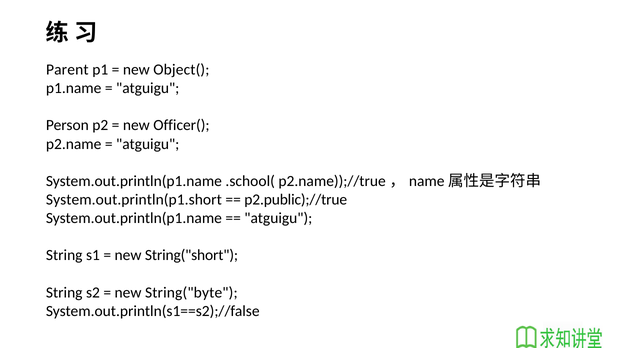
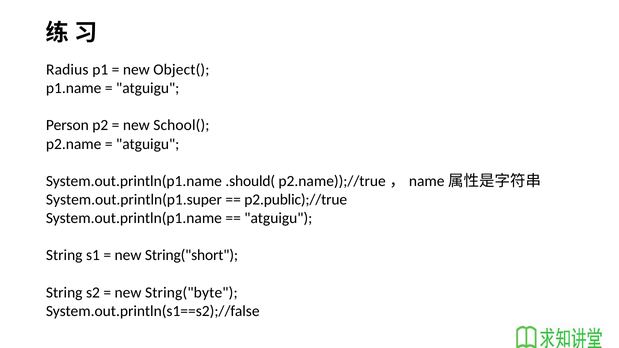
Parent: Parent -> Radius
Officer(: Officer( -> School(
.school(: .school( -> .should(
System.out.println(p1.short: System.out.println(p1.short -> System.out.println(p1.super
